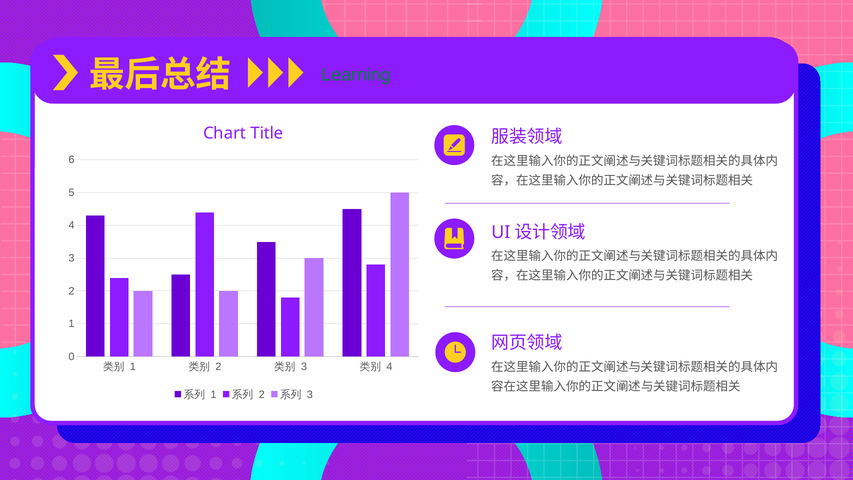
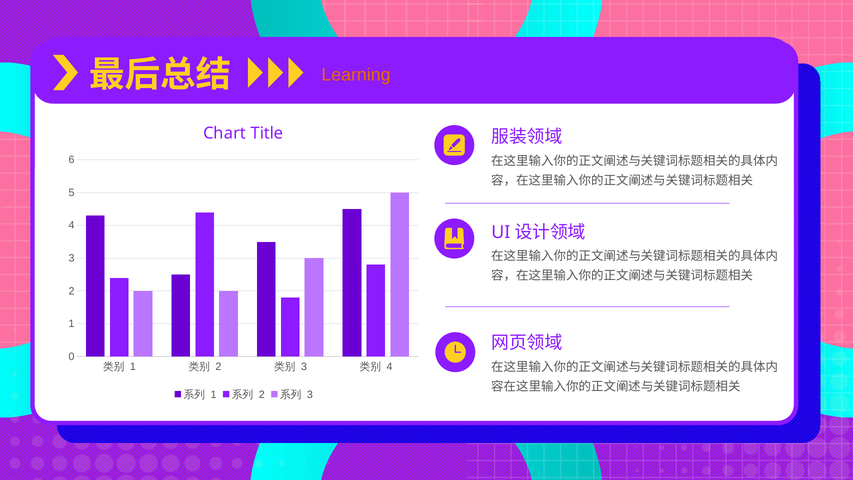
Learning colour: green -> orange
